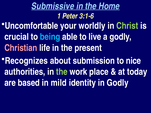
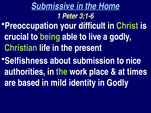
Uncomfortable: Uncomfortable -> Preoccupation
worldly: worldly -> difficult
being colour: light blue -> light green
Christian colour: pink -> light green
Recognizes: Recognizes -> Selfishness
today: today -> times
